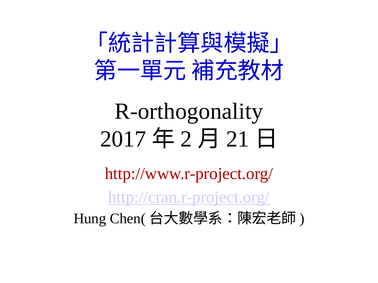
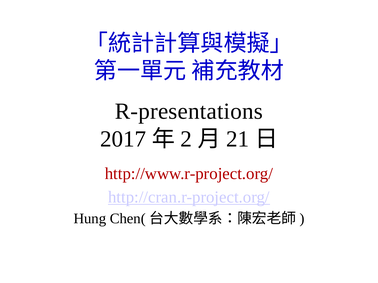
R-orthogonality: R-orthogonality -> R-presentations
